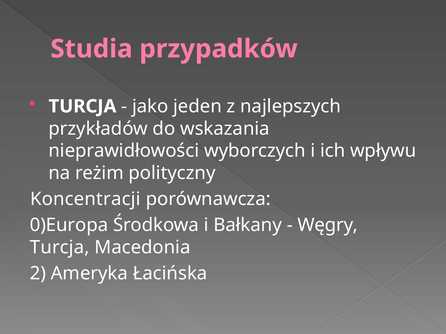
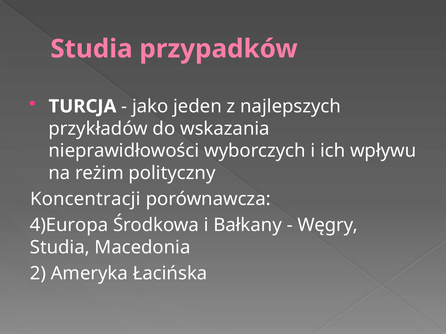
0)Europa: 0)Europa -> 4)Europa
Turcja at (60, 248): Turcja -> Studia
